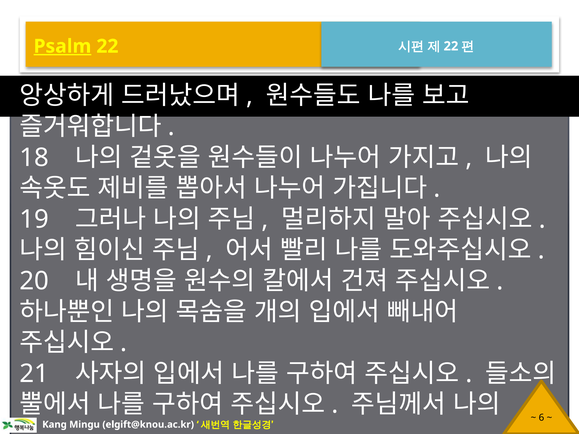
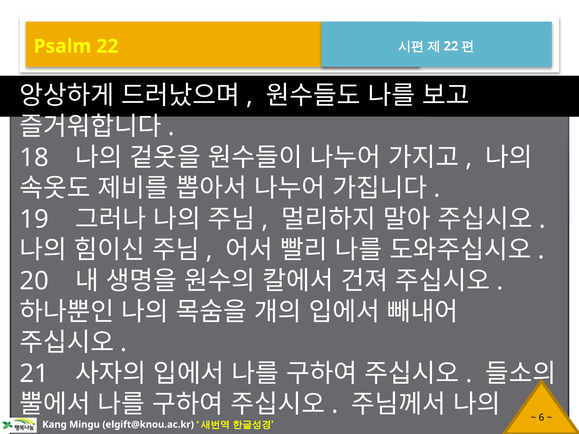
Psalm underline: present -> none
